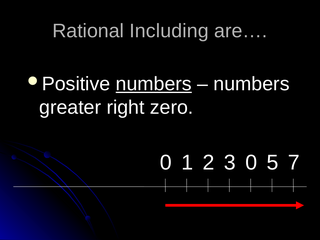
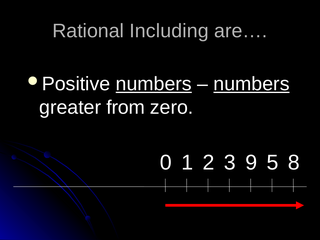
numbers at (251, 84) underline: none -> present
right: right -> from
3 0: 0 -> 9
7: 7 -> 8
